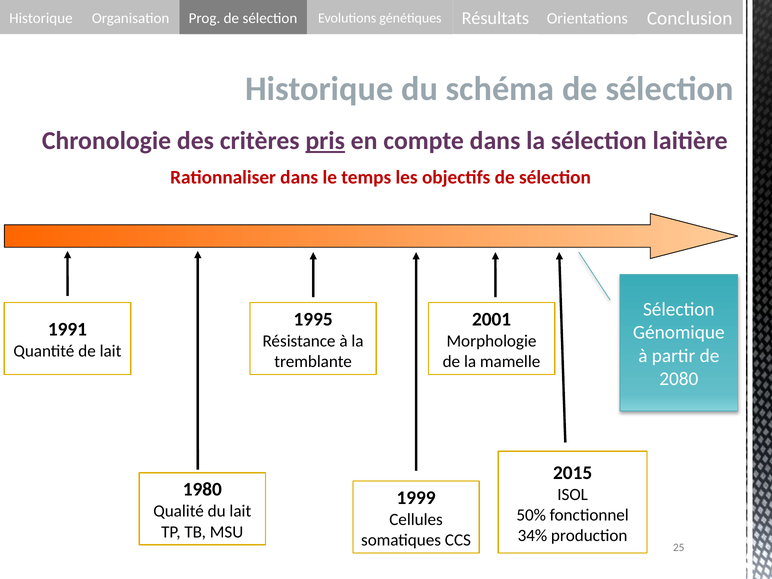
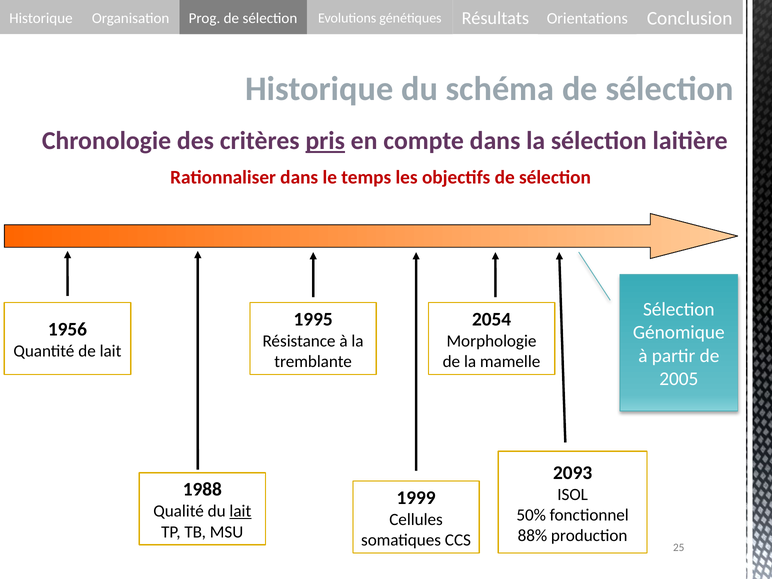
2001: 2001 -> 2054
1991: 1991 -> 1956
2080: 2080 -> 2005
2015: 2015 -> 2093
1980: 1980 -> 1988
lait at (240, 511) underline: none -> present
34%: 34% -> 88%
